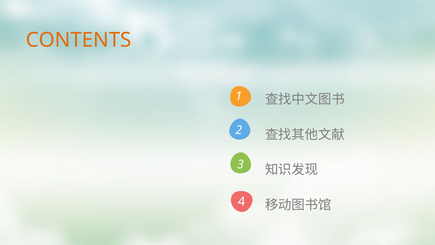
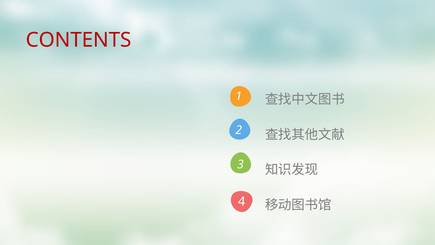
CONTENTS colour: orange -> red
